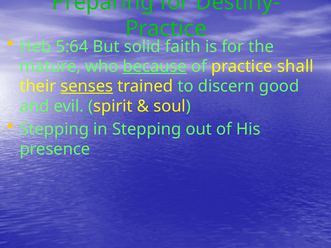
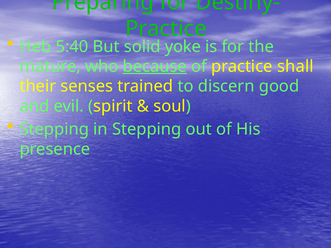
5:64: 5:64 -> 5:40
faith: faith -> yoke
senses underline: present -> none
